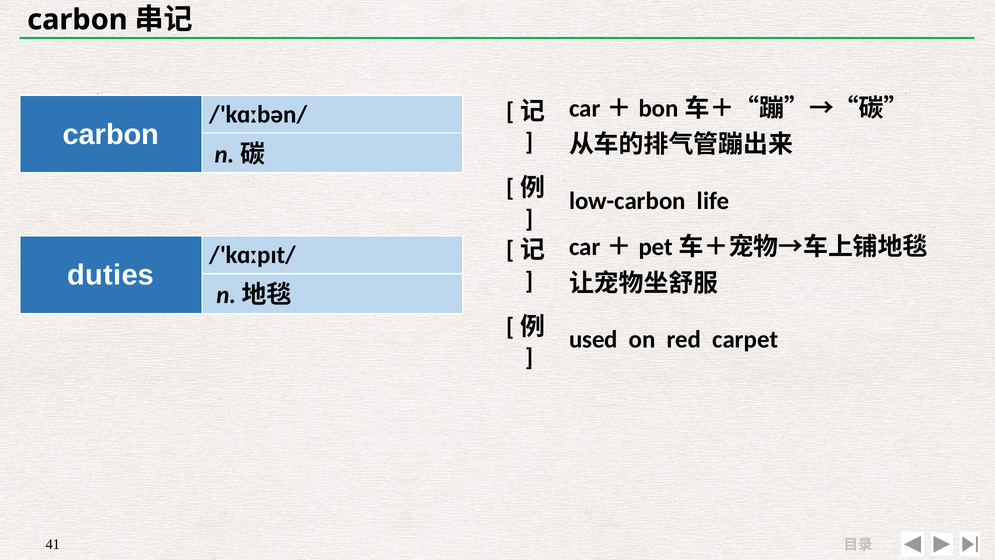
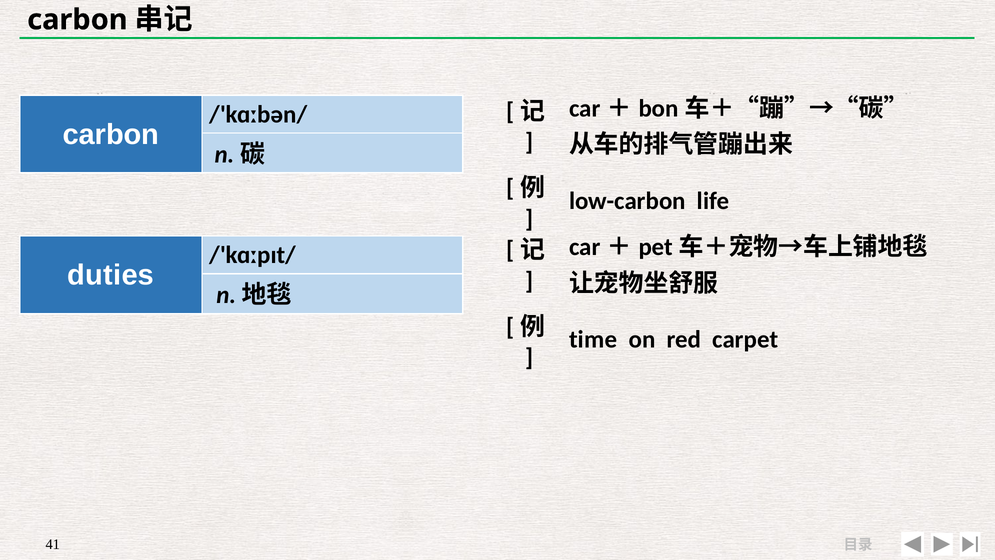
used: used -> time
